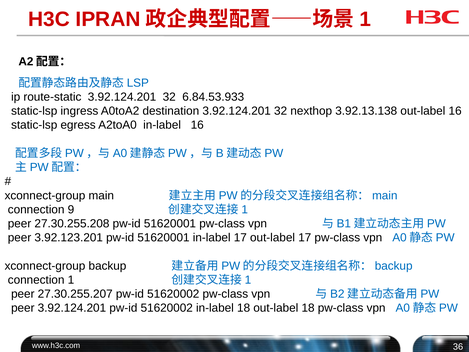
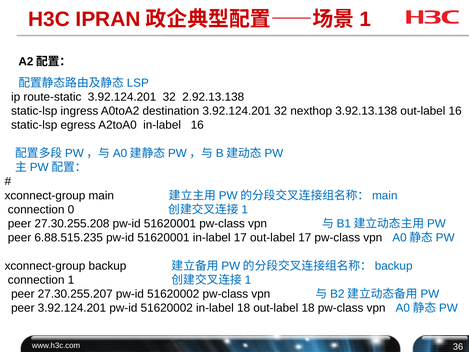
6.84.53.933: 6.84.53.933 -> 2.92.13.138
9: 9 -> 0
3.92.123.201: 3.92.123.201 -> 6.88.515.235
